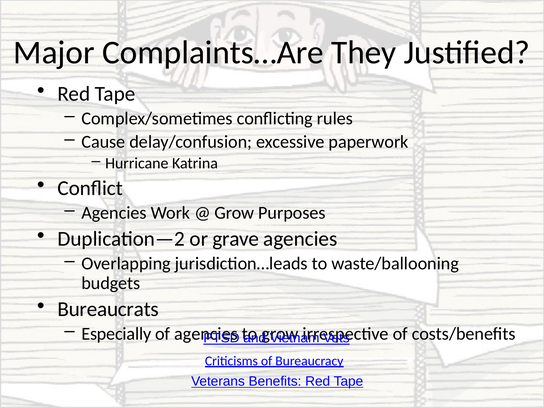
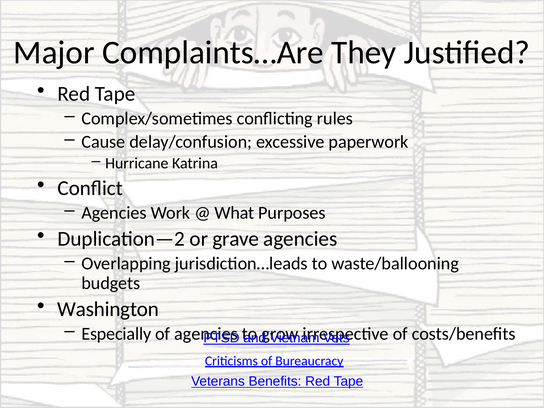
Grow at (234, 213): Grow -> What
Bureaucrats: Bureaucrats -> Washington
